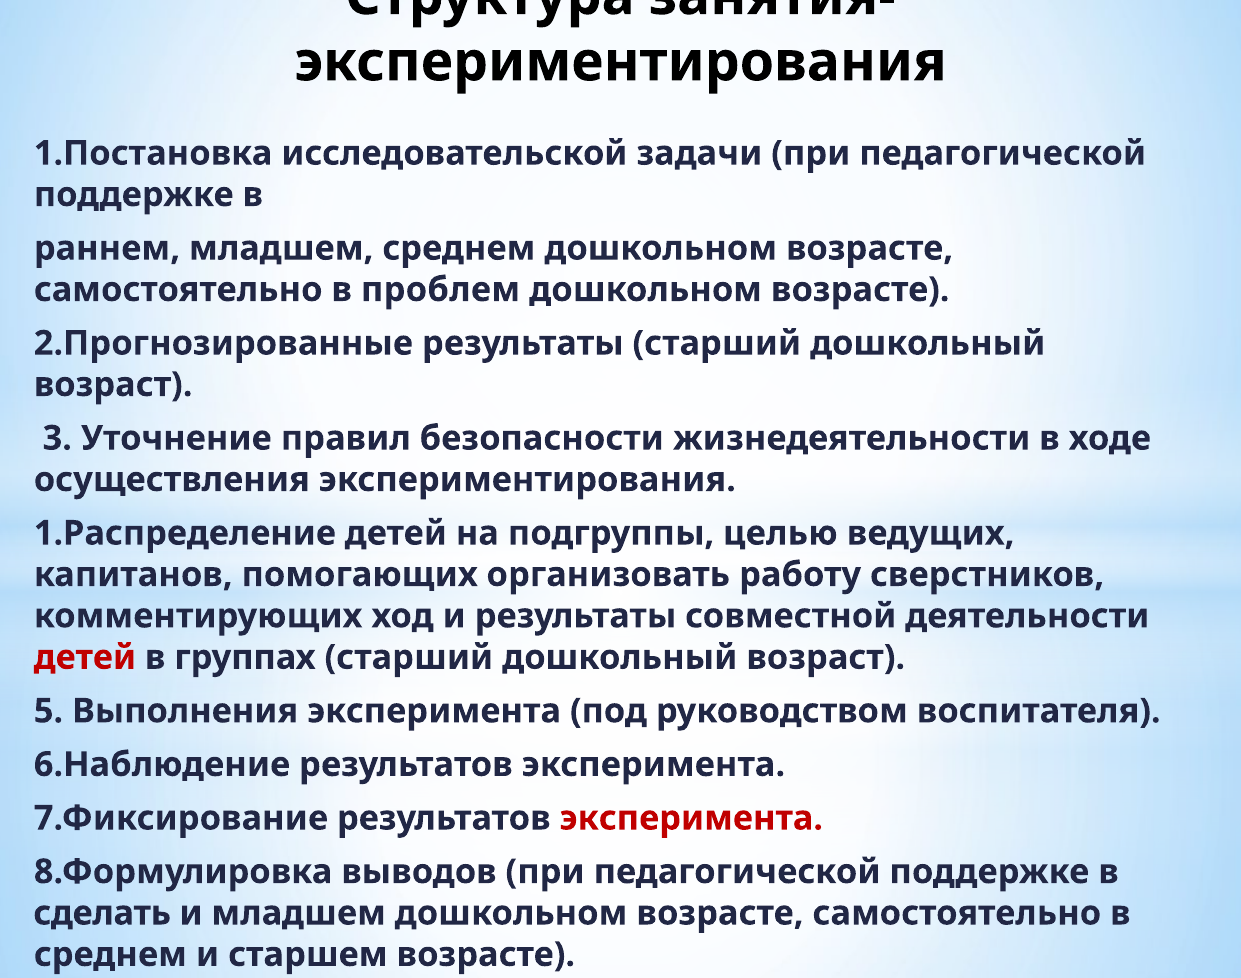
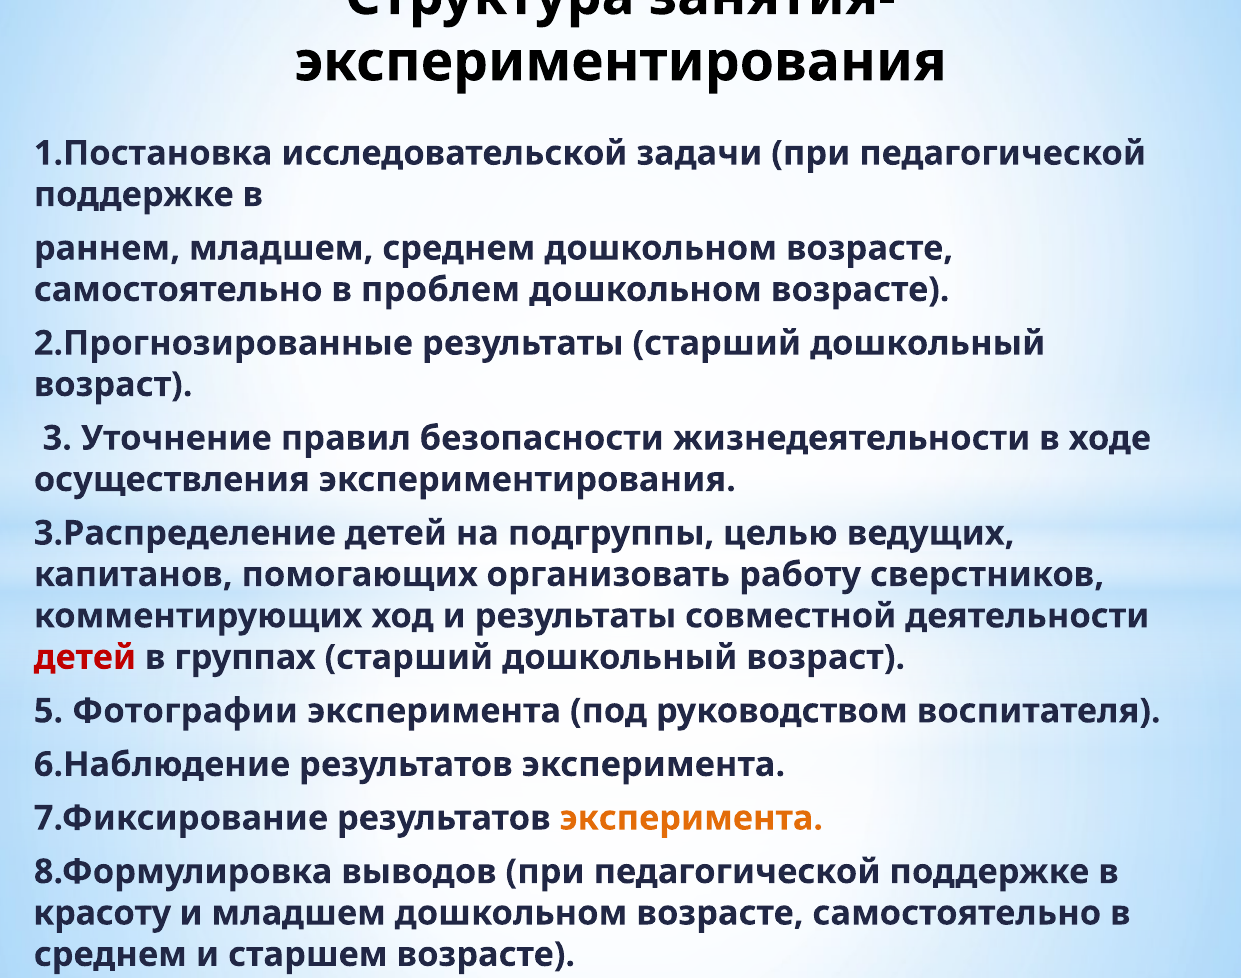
1.Распределение: 1.Распределение -> 3.Распределение
Выполнения: Выполнения -> Фотографии
эксперимента at (691, 818) colour: red -> orange
сделать: сделать -> красоту
